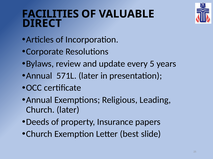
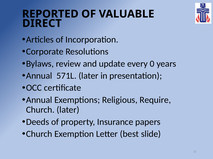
FACILITIES: FACILITIES -> REPORTED
5: 5 -> 0
Leading: Leading -> Require
